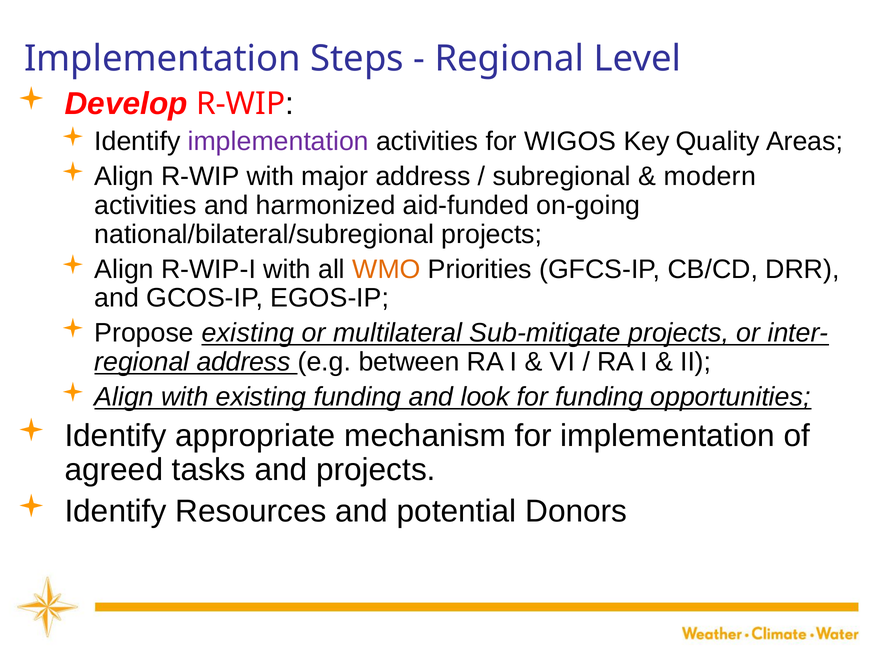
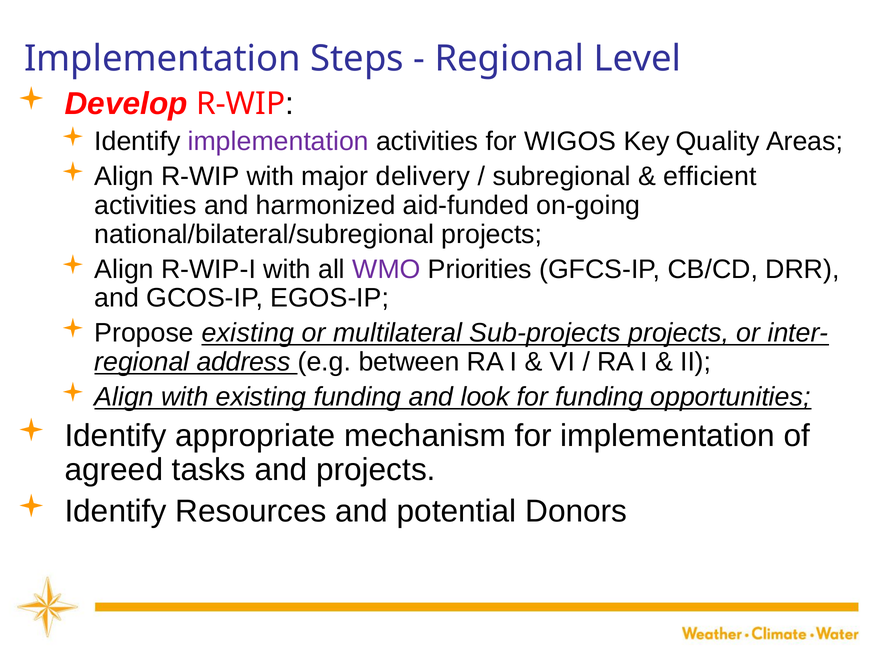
major address: address -> delivery
modern: modern -> efficient
WMO colour: orange -> purple
Sub-mitigate: Sub-mitigate -> Sub-projects
